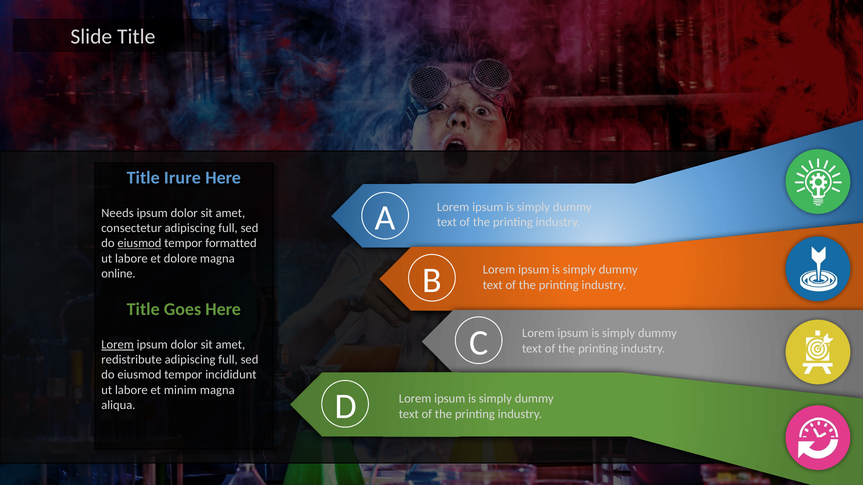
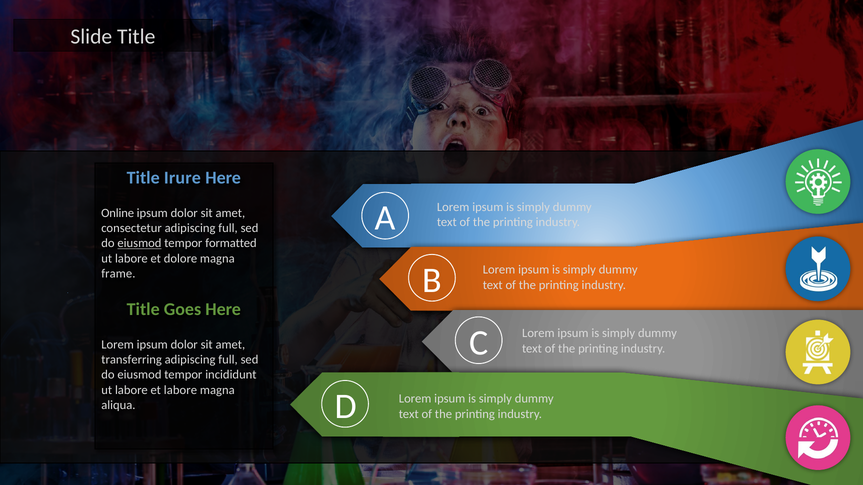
Needs: Needs -> Online
online: online -> frame
Lorem at (118, 345) underline: present -> none
redistribute: redistribute -> transferring
et minim: minim -> labore
